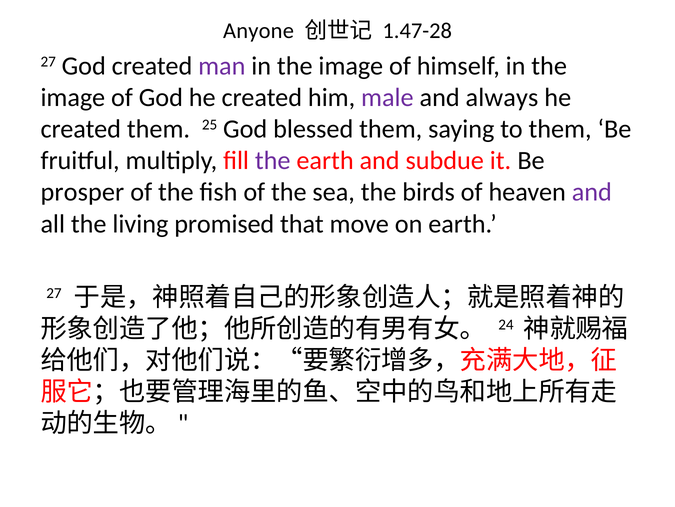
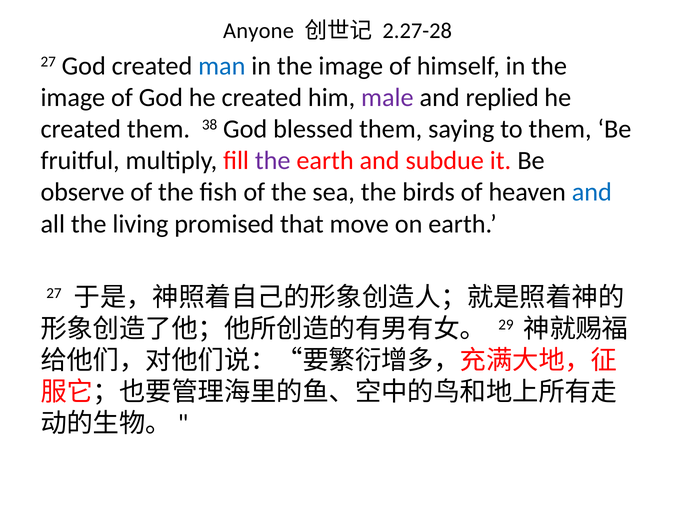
1.47-28: 1.47-28 -> 2.27-28
man colour: purple -> blue
always: always -> replied
25: 25 -> 38
prosper: prosper -> observe
and at (592, 192) colour: purple -> blue
24: 24 -> 29
